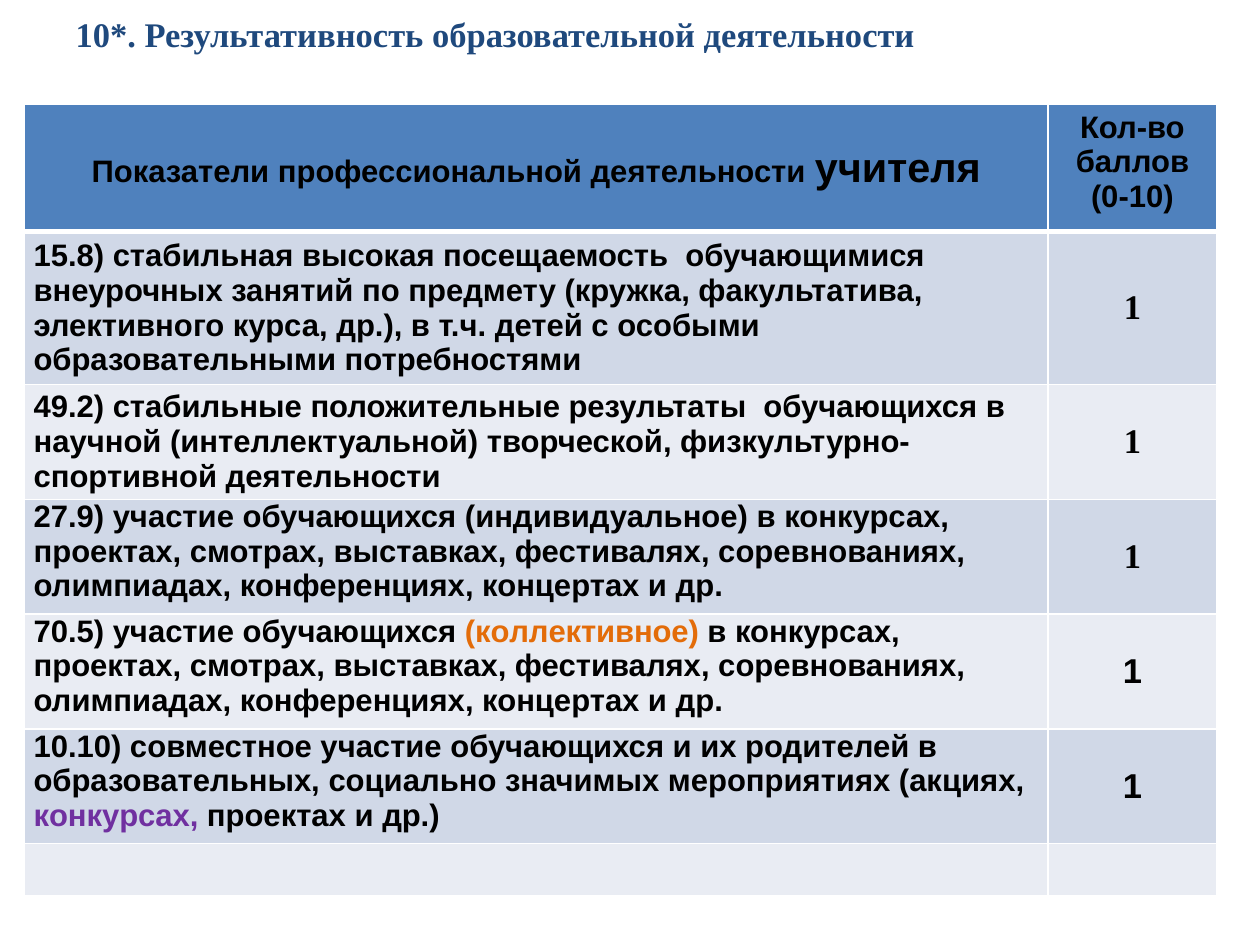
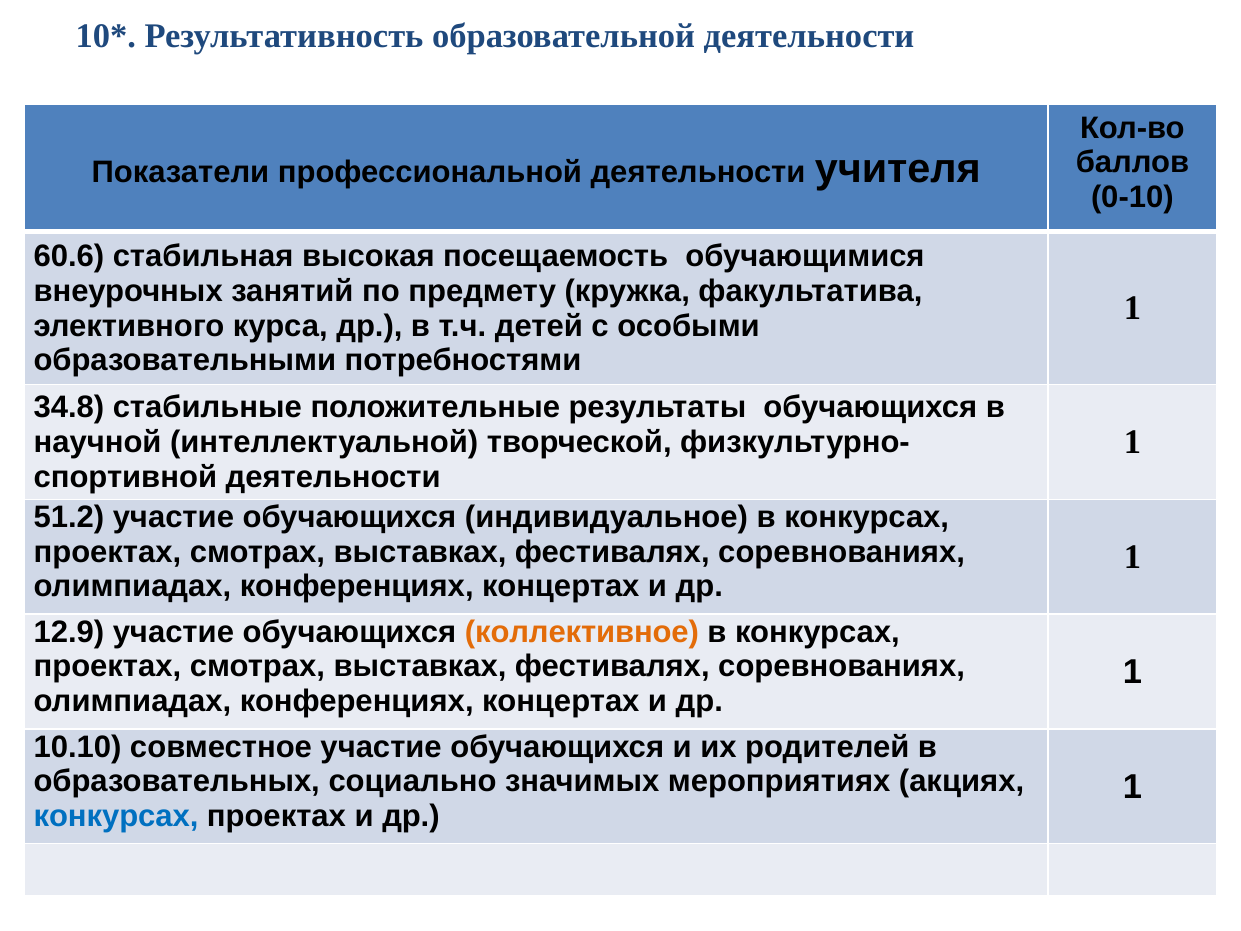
15.8: 15.8 -> 60.6
49.2: 49.2 -> 34.8
27.9: 27.9 -> 51.2
70.5: 70.5 -> 12.9
конкурсах at (116, 816) colour: purple -> blue
